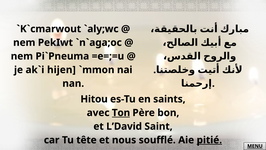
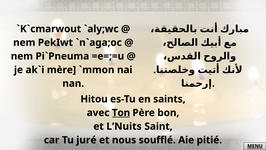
hijen: hijen -> mère
L’David: L’David -> L’Nuits
tête: tête -> juré
pitié underline: present -> none
